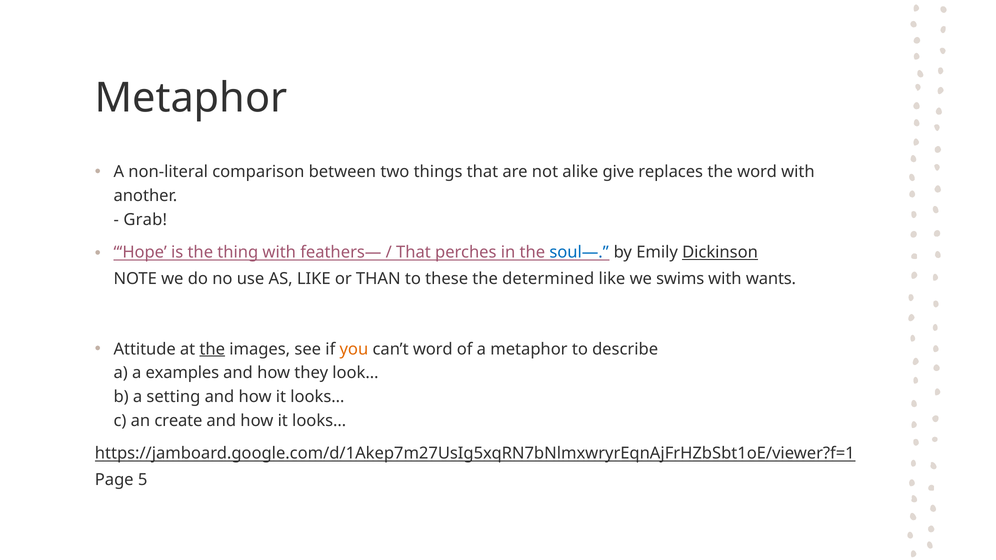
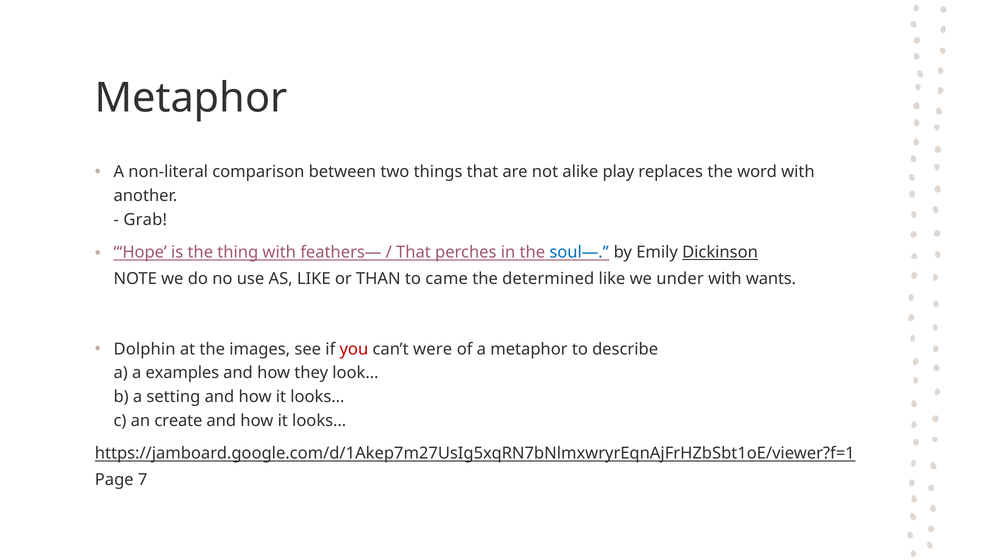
give: give -> play
these: these -> came
swims: swims -> under
Attitude: Attitude -> Dolphin
the at (212, 349) underline: present -> none
you colour: orange -> red
can’t word: word -> were
5: 5 -> 7
